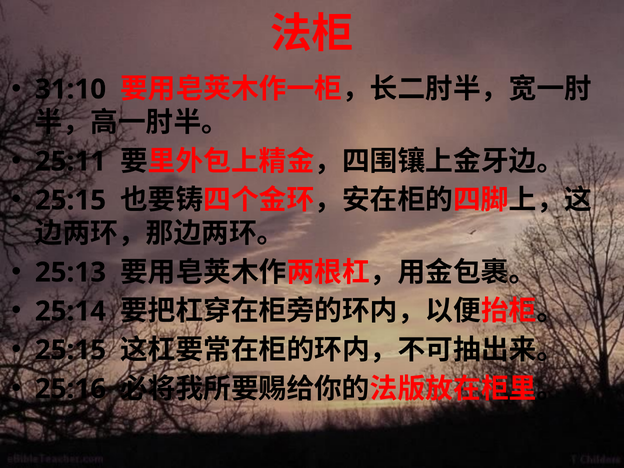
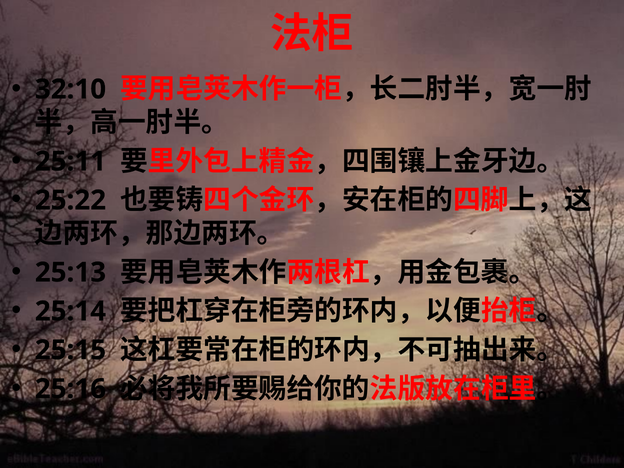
31:10: 31:10 -> 32:10
25:15 at (70, 200): 25:15 -> 25:22
